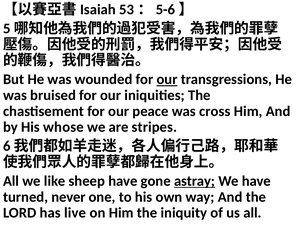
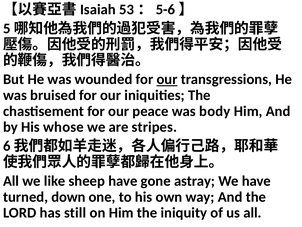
cross: cross -> body
astray underline: present -> none
never: never -> down
live: live -> still
